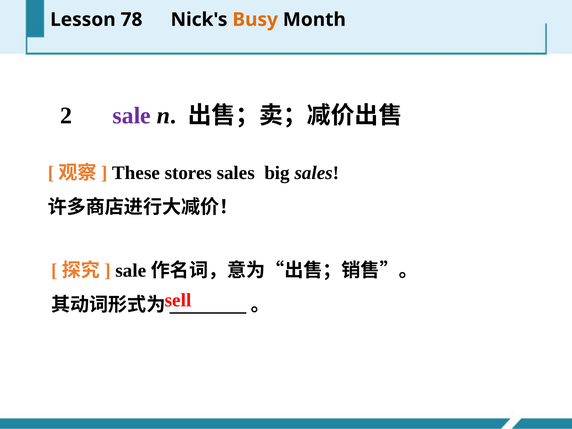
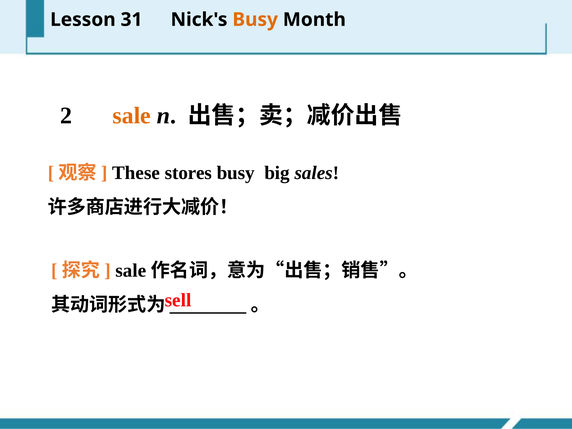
78: 78 -> 31
sale colour: purple -> orange
stores sales: sales -> busy
